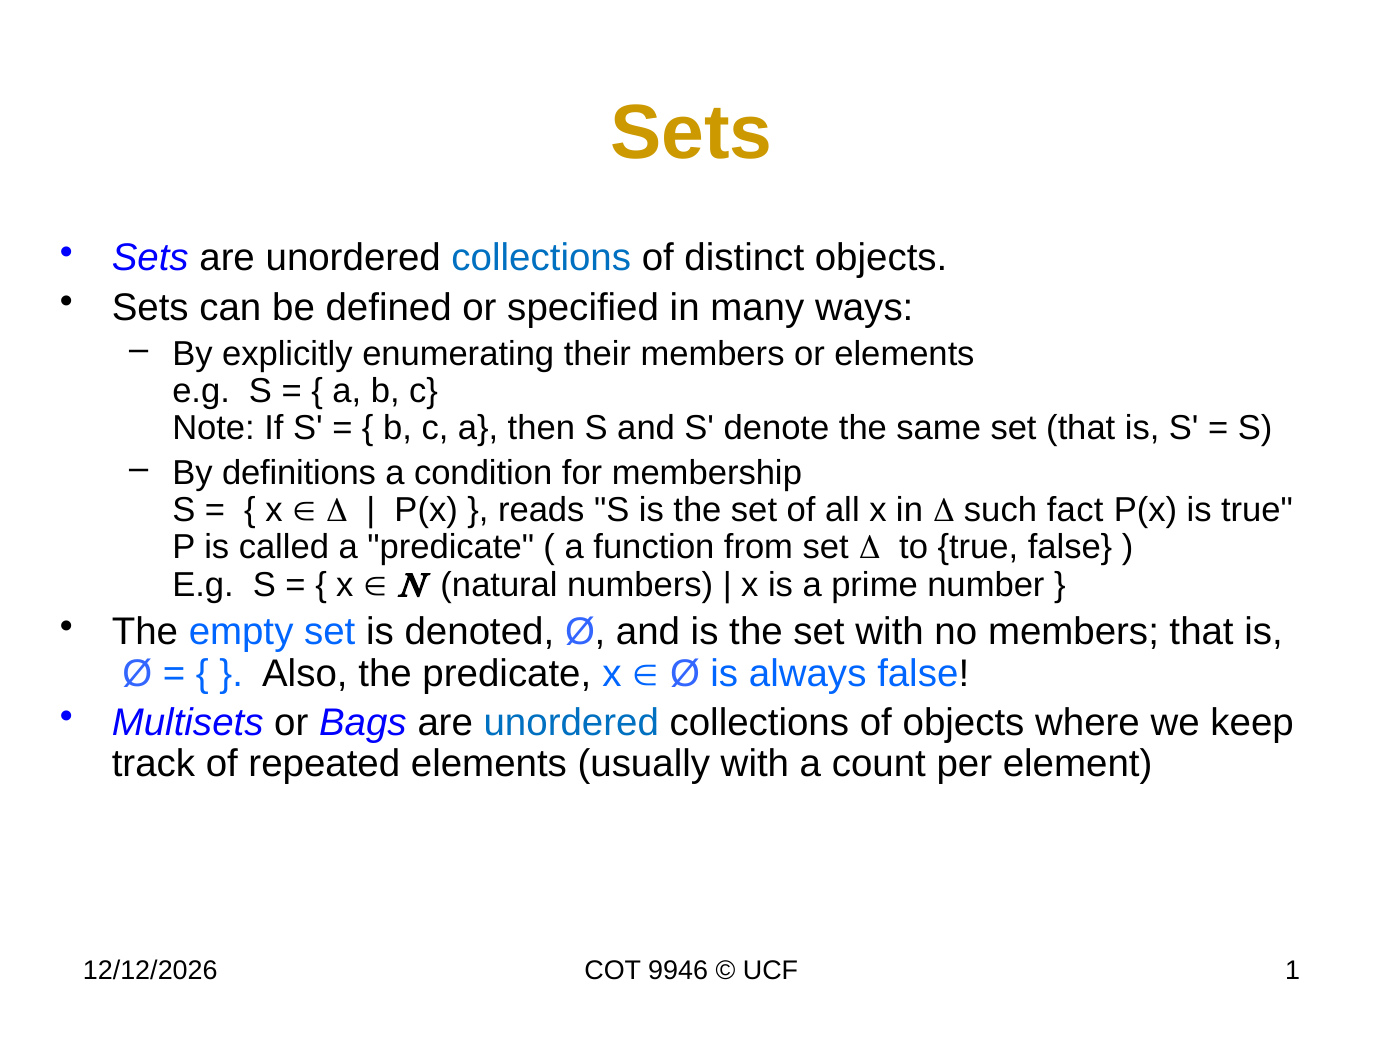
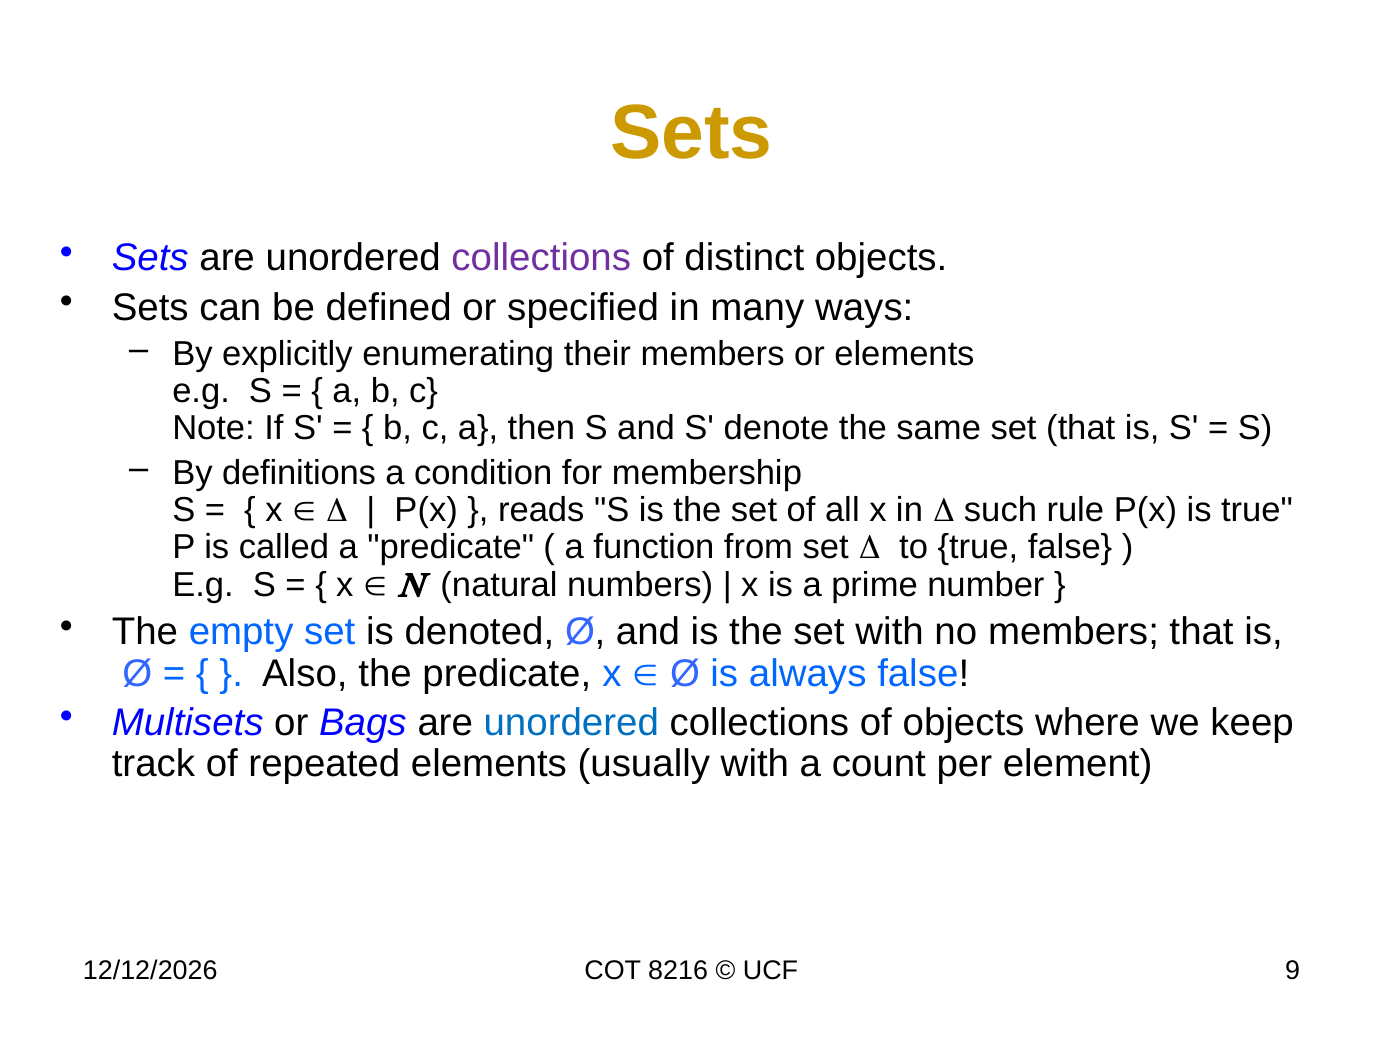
collections at (541, 258) colour: blue -> purple
fact: fact -> rule
9946: 9946 -> 8216
1: 1 -> 9
